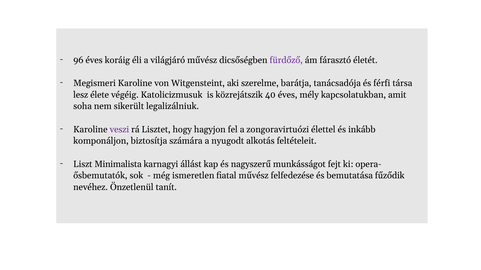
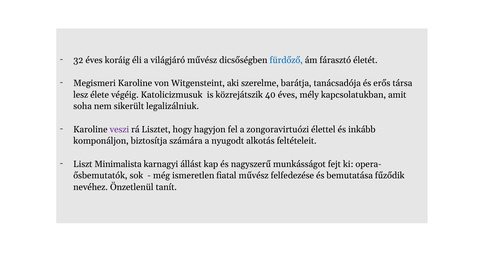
96: 96 -> 32
fürdőző colour: purple -> blue
férfi: férfi -> erős
